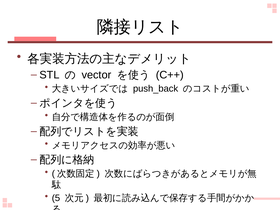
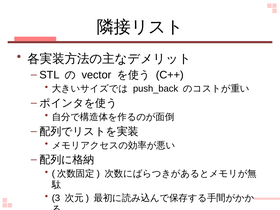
5: 5 -> 3
